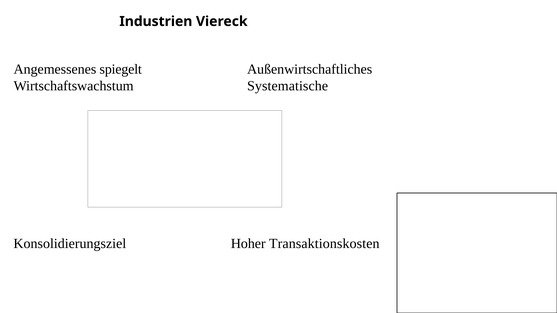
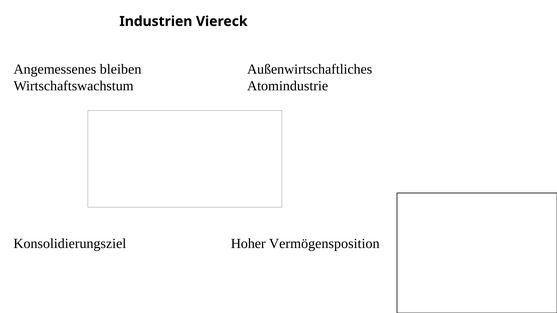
spiegelt: spiegelt -> bleiben
Systematische: Systematische -> Atomindustrie
Transaktionskosten: Transaktionskosten -> Vermögensposition
